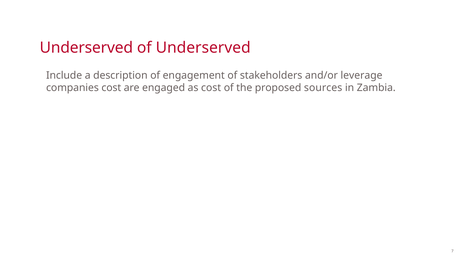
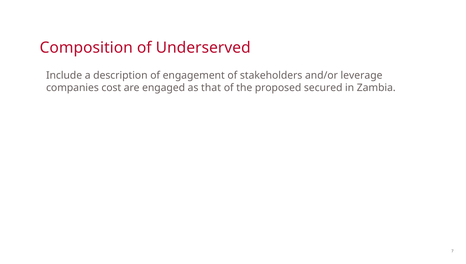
Underserved at (86, 48): Underserved -> Composition
as cost: cost -> that
sources: sources -> secured
